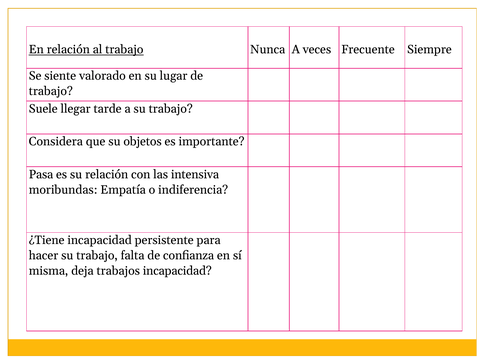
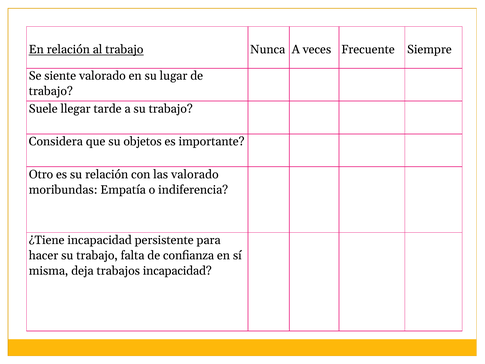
Pasa: Pasa -> Otro
las intensiva: intensiva -> valorado
